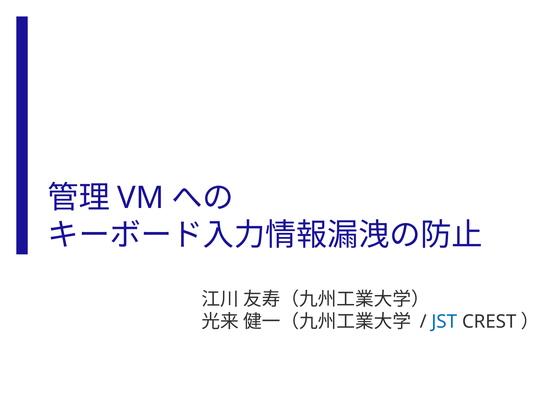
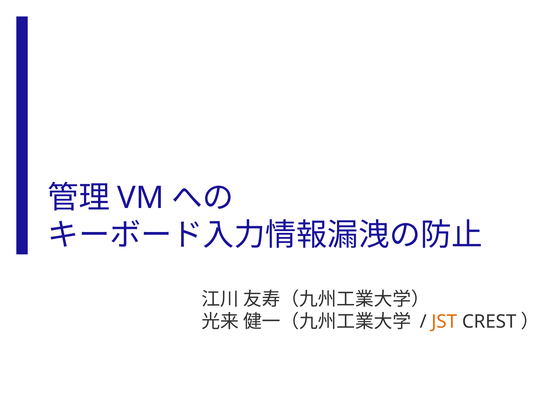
JST colour: blue -> orange
